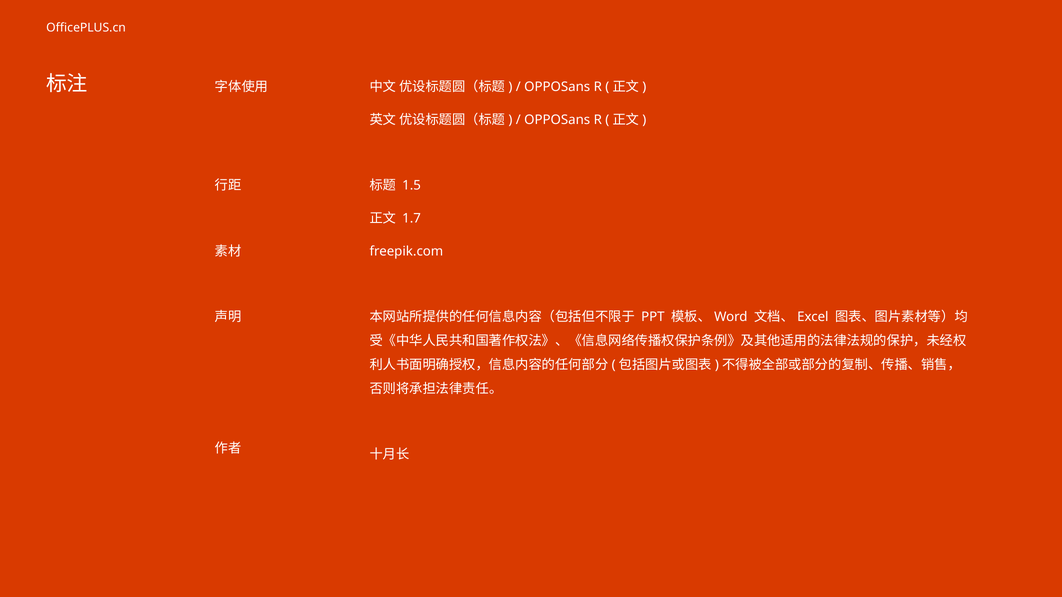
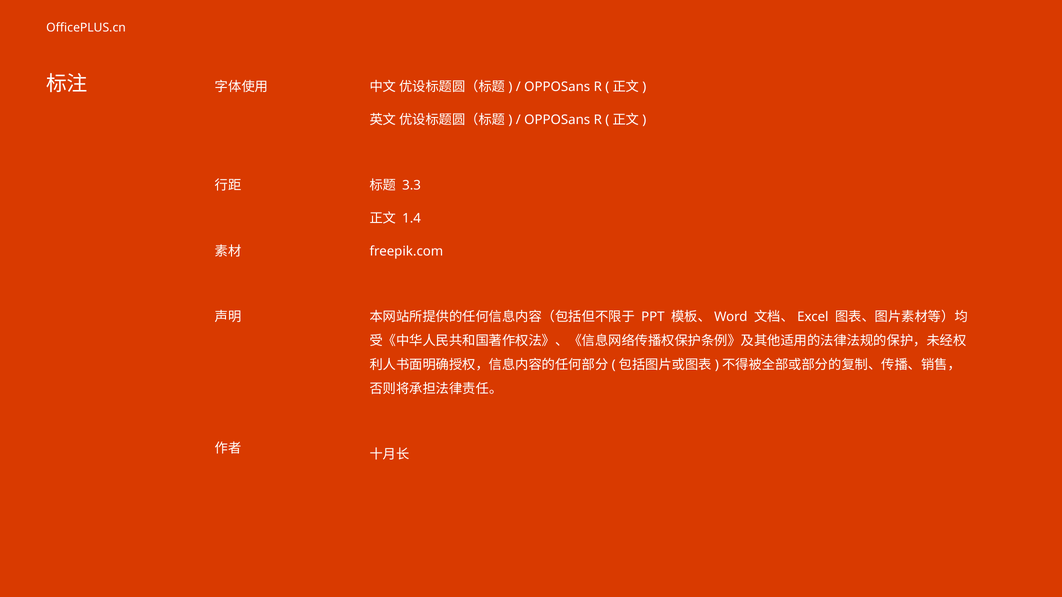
1.5: 1.5 -> 3.3
1.7: 1.7 -> 1.4
